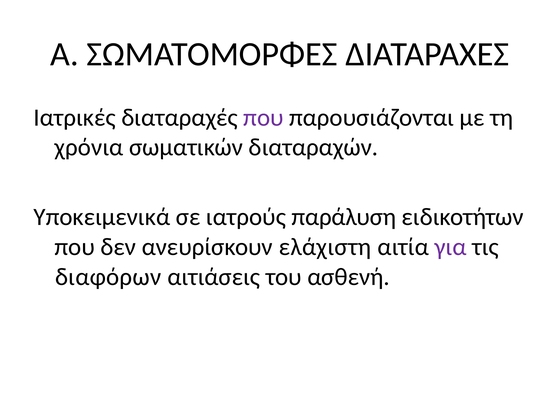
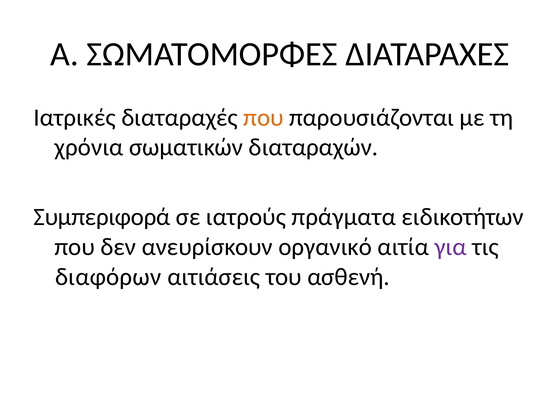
που at (263, 117) colour: purple -> orange
Υποκειμενικά: Υποκειμενικά -> Συμπεριφορά
παράλυση: παράλυση -> πράγματα
ελάχιστη: ελάχιστη -> οργανικό
